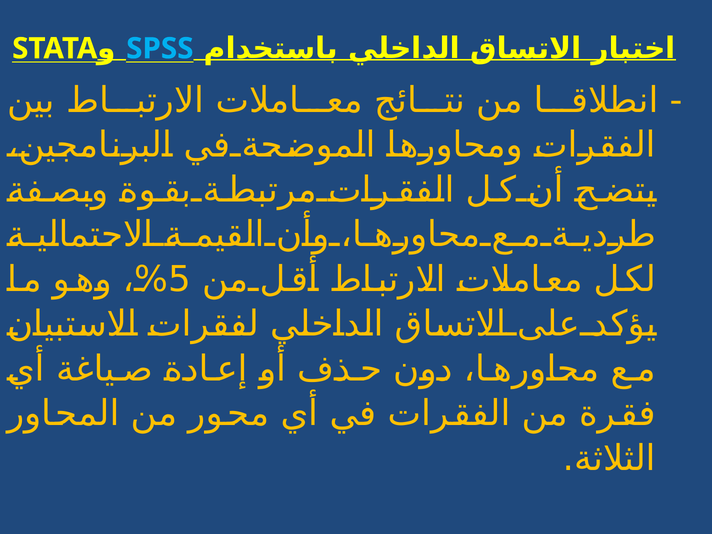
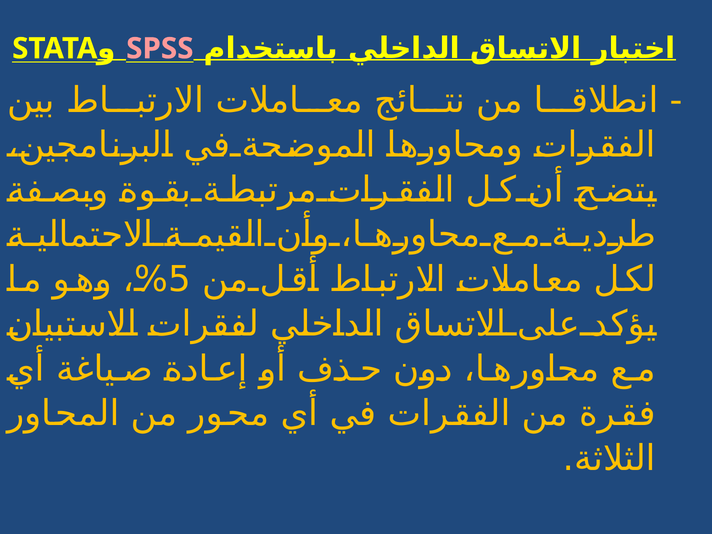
SPSS colour: light blue -> pink
